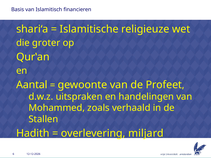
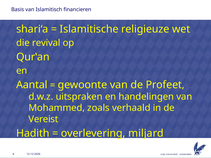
groter: groter -> revival
Stallen: Stallen -> Vereist
